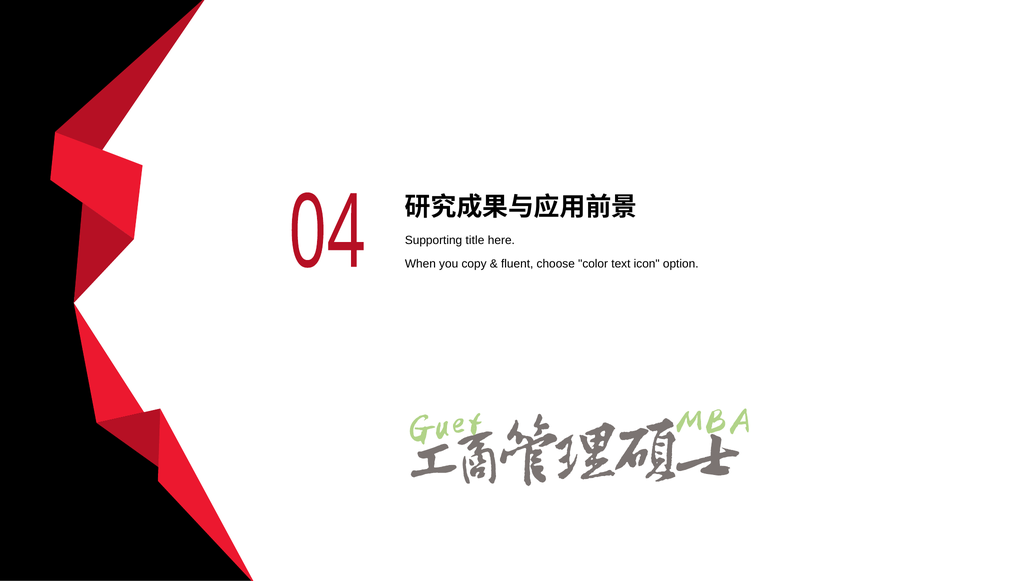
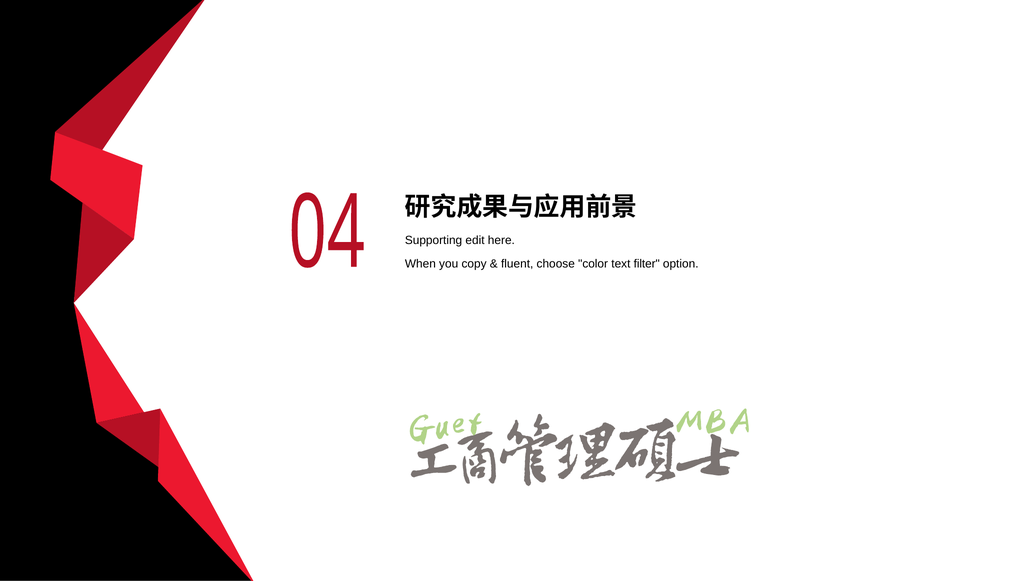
title: title -> edit
icon: icon -> filter
